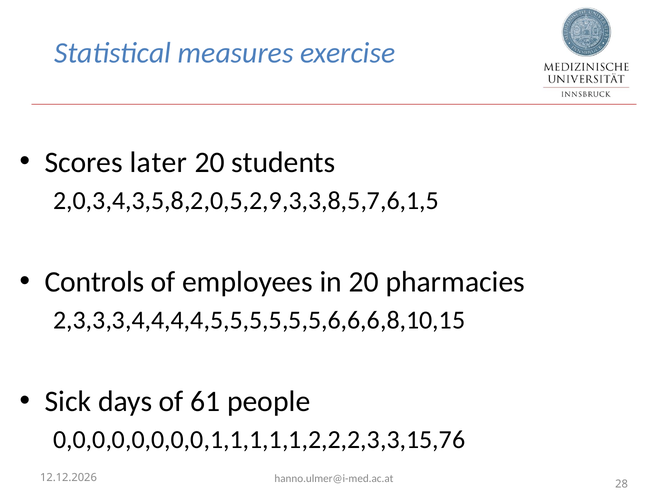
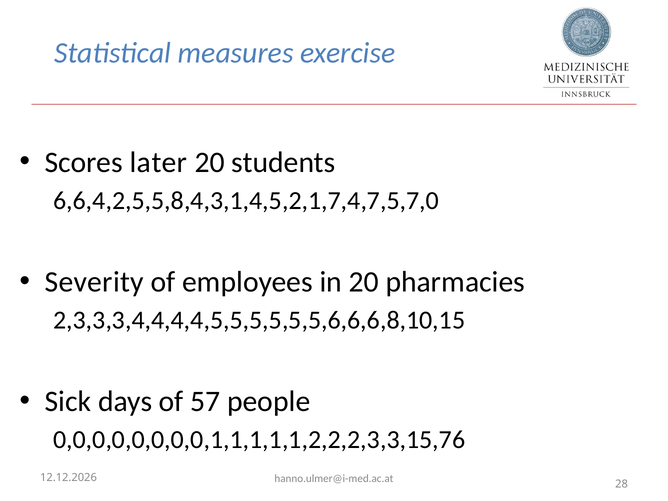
2,0,3,4,3,5,8,2,0,5,2,9,3,3,8,5,7,6,1,5: 2,0,3,4,3,5,8,2,0,5,2,9,3,3,8,5,7,6,1,5 -> 6,6,4,2,5,5,8,4,3,1,4,5,2,1,7,4,7,5,7,0
Controls: Controls -> Severity
61: 61 -> 57
